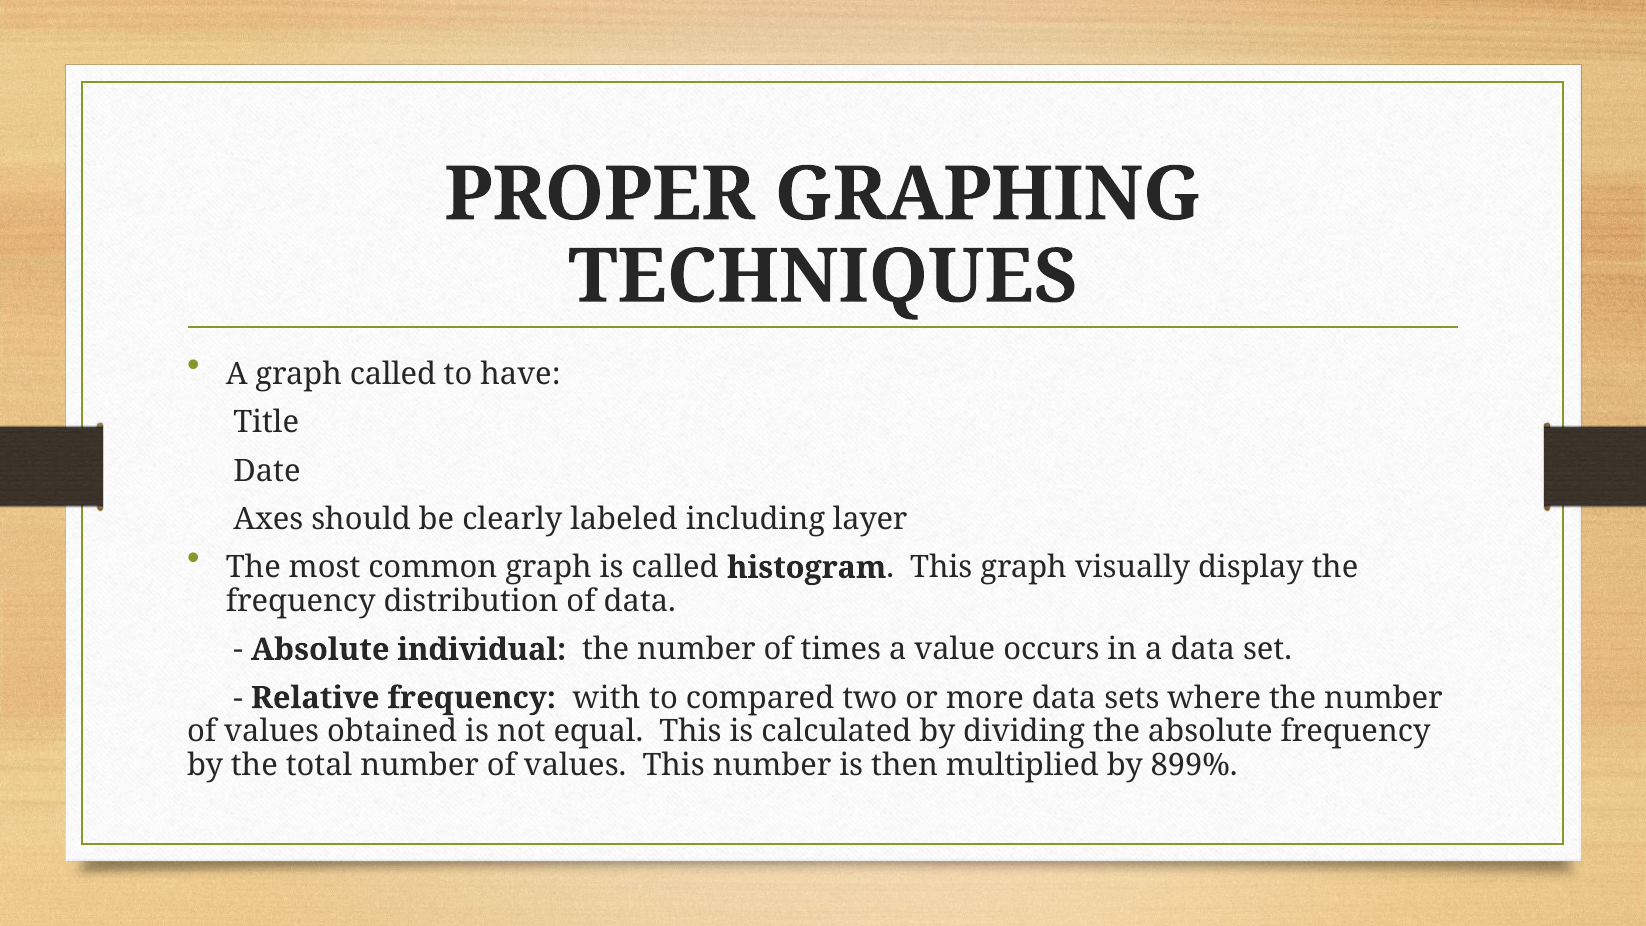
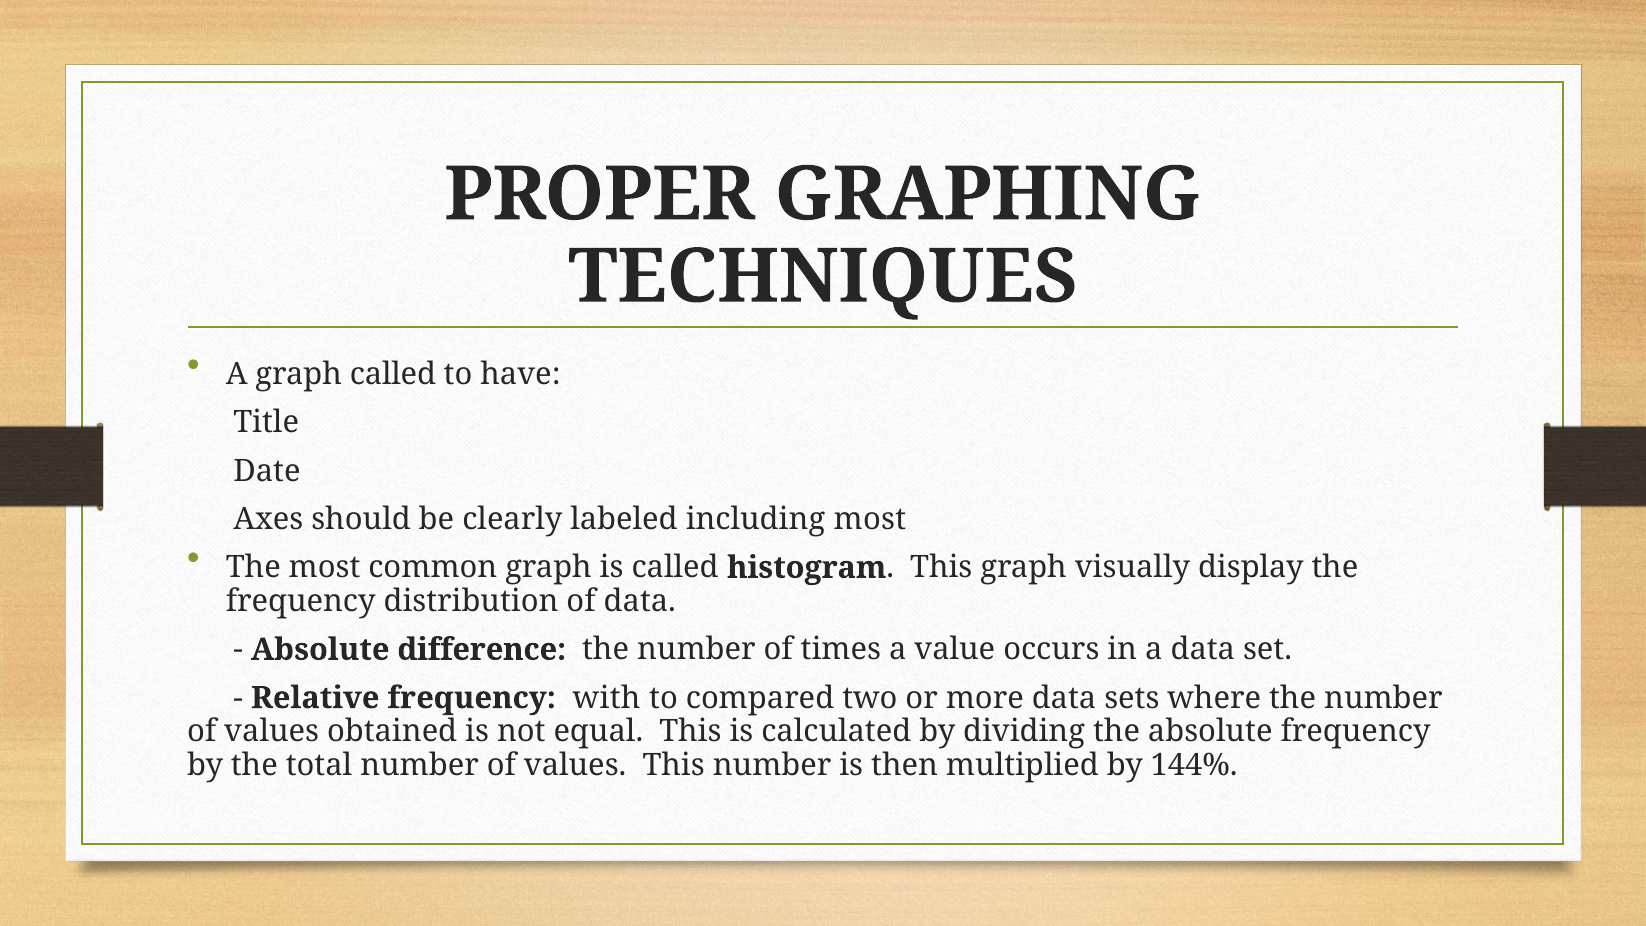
including layer: layer -> most
individual: individual -> difference
899%: 899% -> 144%
